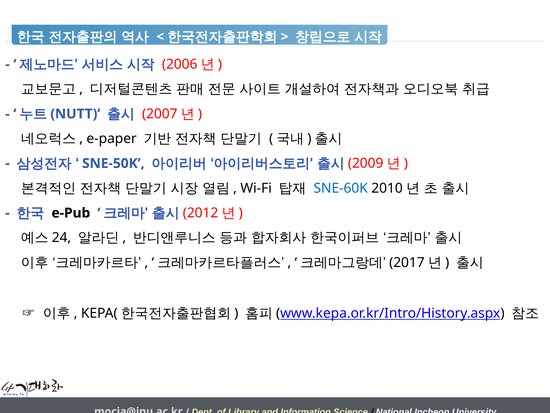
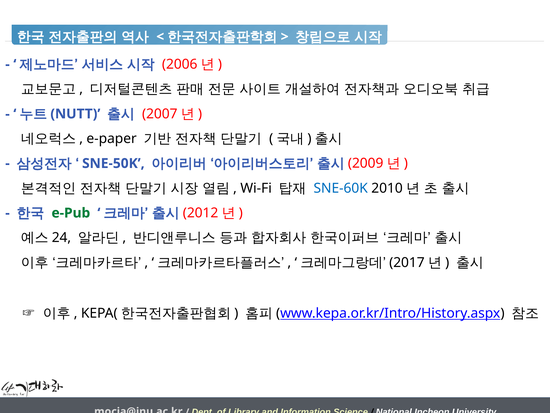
e-Pub colour: black -> green
